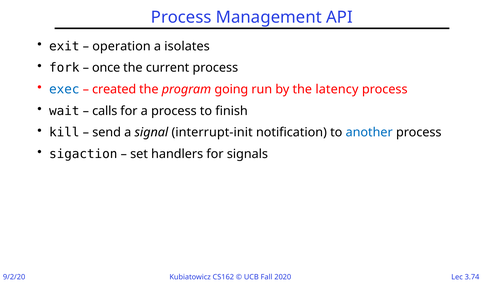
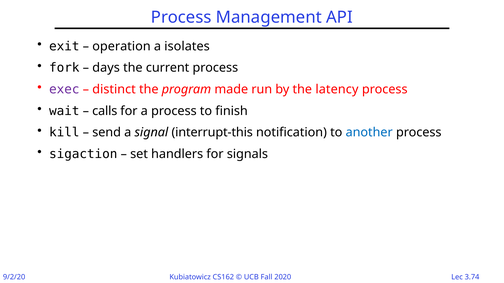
once: once -> days
exec colour: blue -> purple
created: created -> distinct
going: going -> made
interrupt-init: interrupt-init -> interrupt-this
